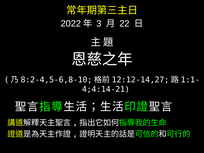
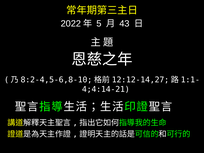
3: 3 -> 5
22: 22 -> 43
